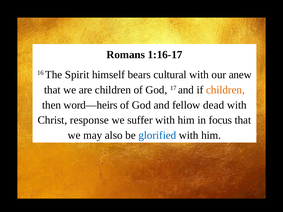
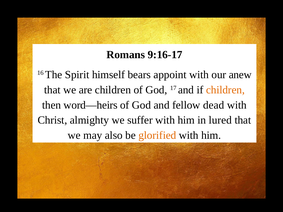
1:16-17: 1:16-17 -> 9:16-17
cultural: cultural -> appoint
response: response -> almighty
focus: focus -> lured
glorified colour: blue -> orange
